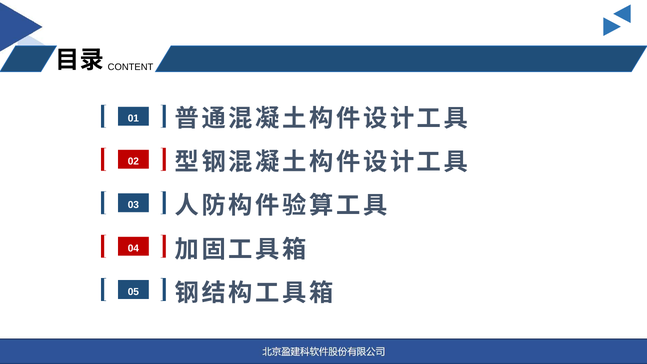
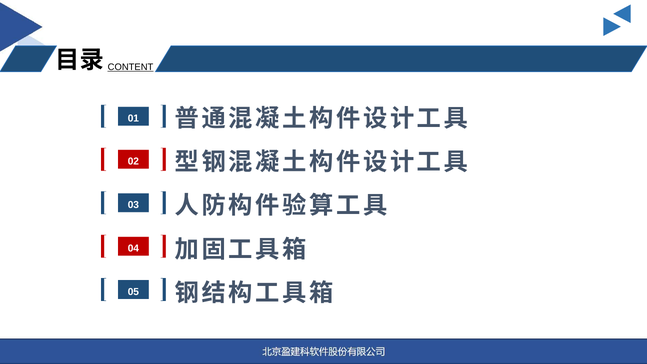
CONTENT underline: none -> present
